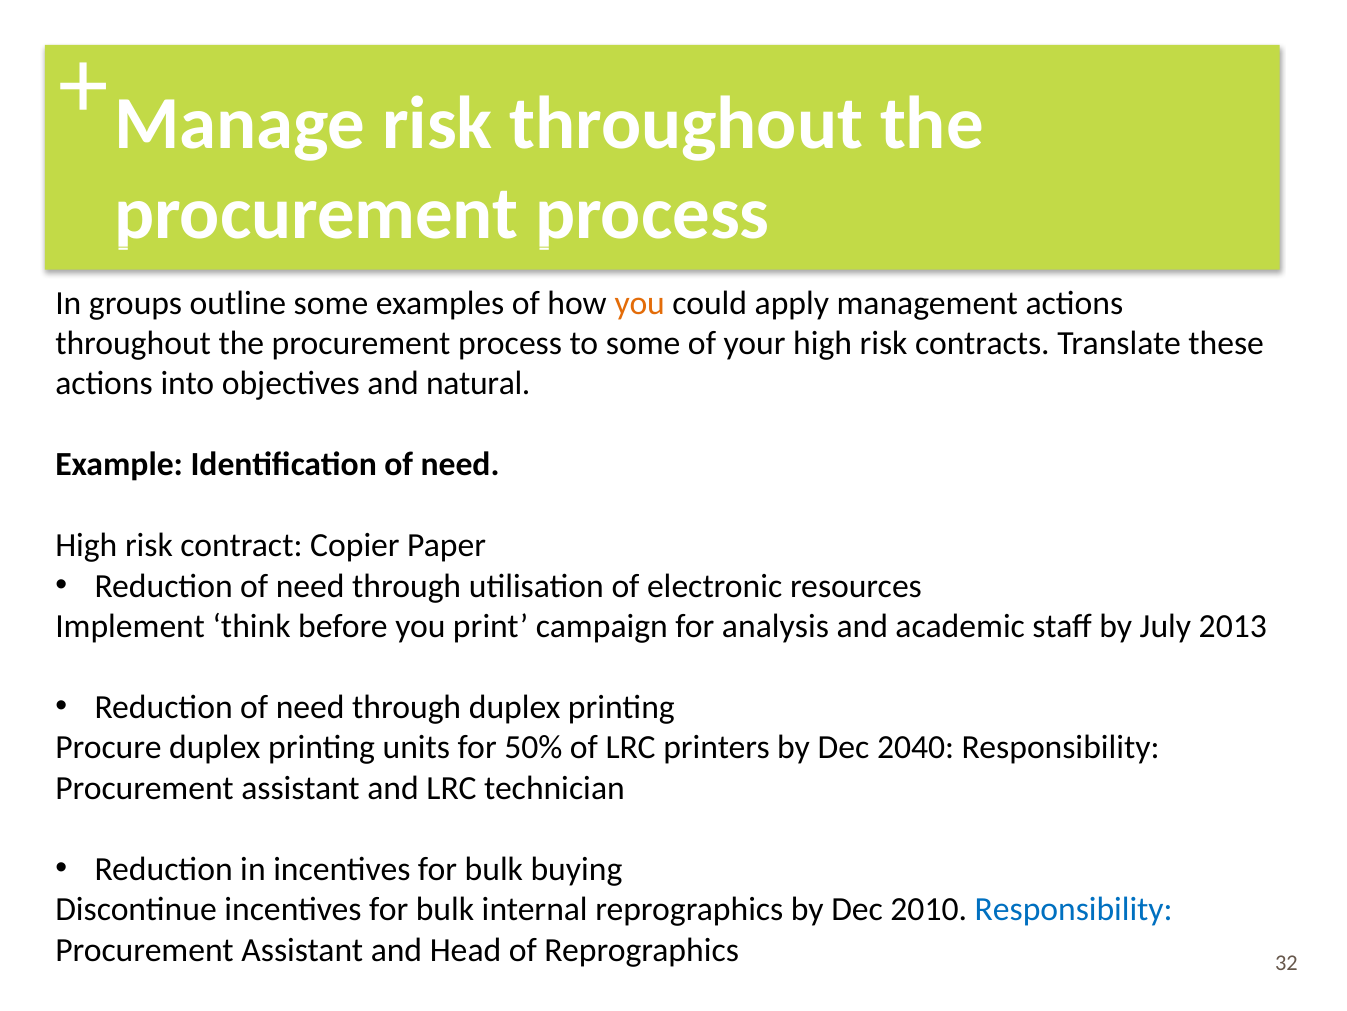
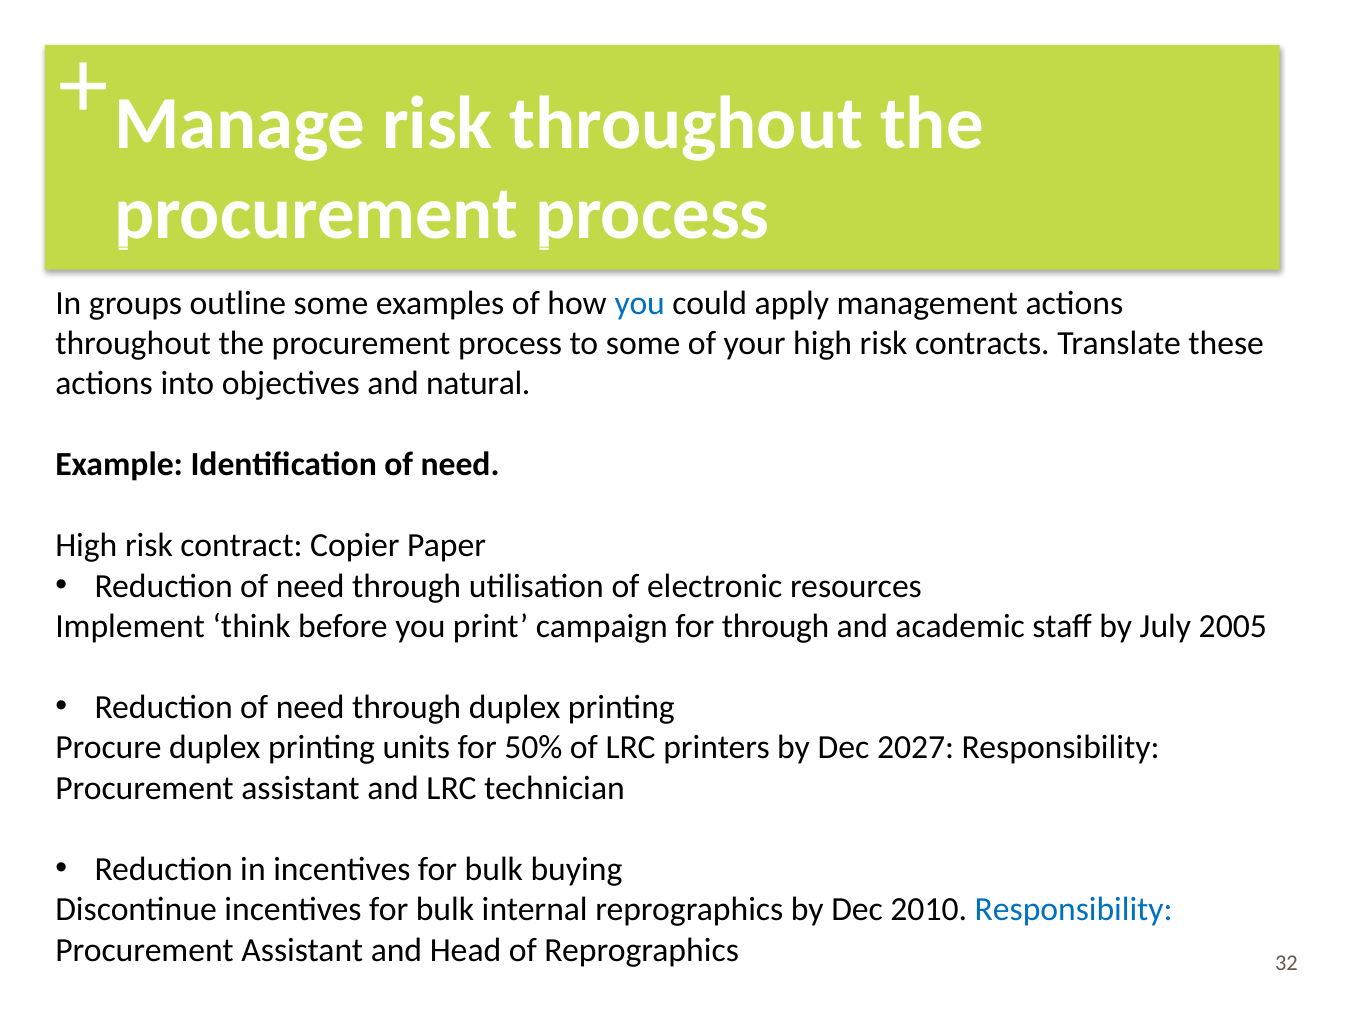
you at (640, 303) colour: orange -> blue
for analysis: analysis -> through
2013: 2013 -> 2005
2040: 2040 -> 2027
